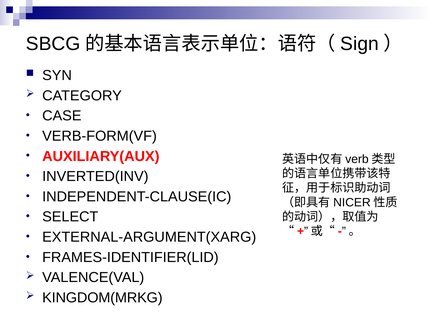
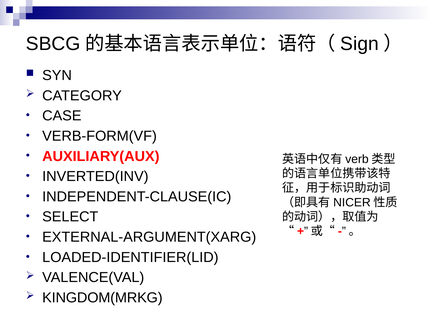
FRAMES-IDENTIFIER(LID: FRAMES-IDENTIFIER(LID -> LOADED-IDENTIFIER(LID
